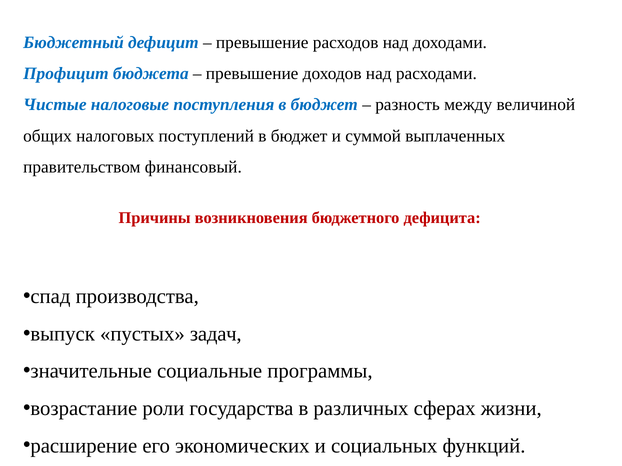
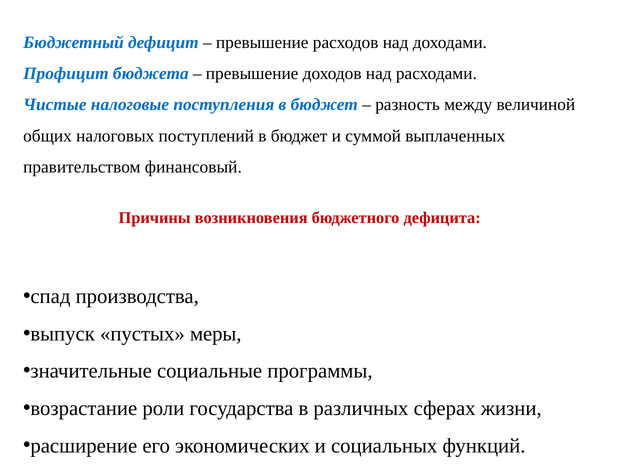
задач: задач -> меры
